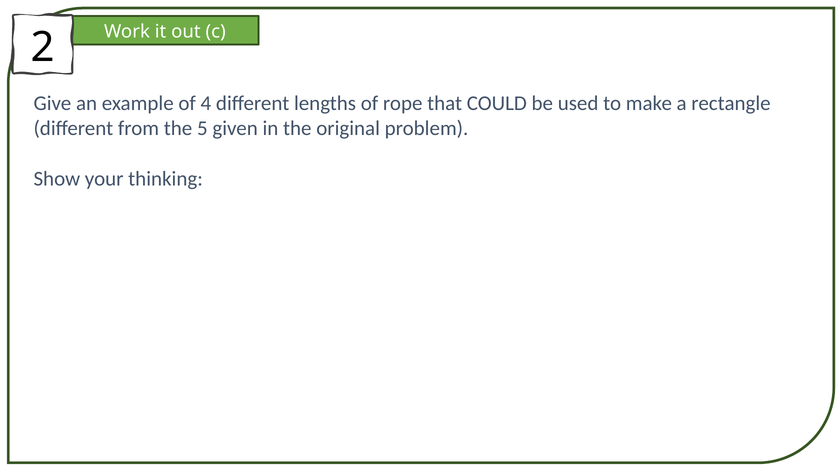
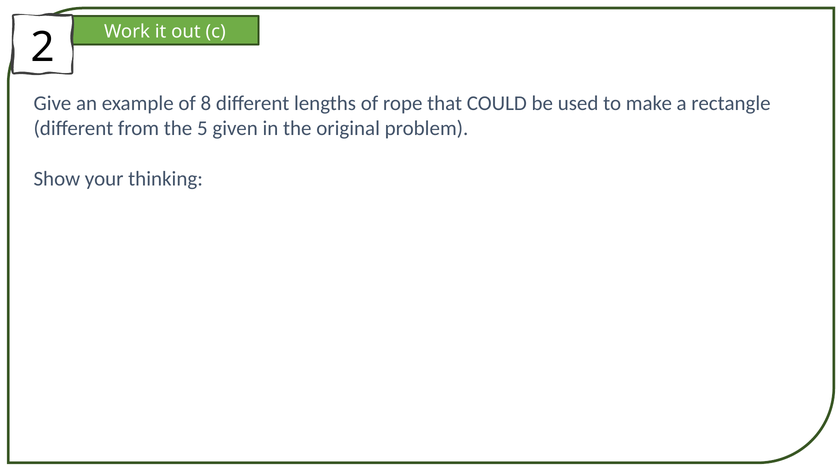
4: 4 -> 8
